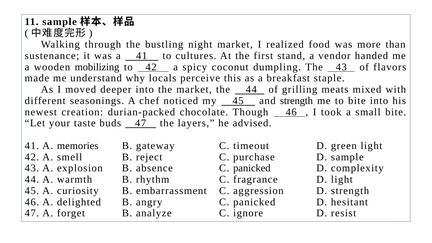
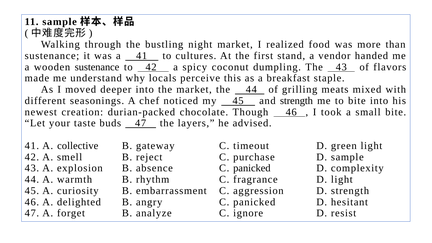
wooden mobilizing: mobilizing -> sustenance
memories: memories -> collective
